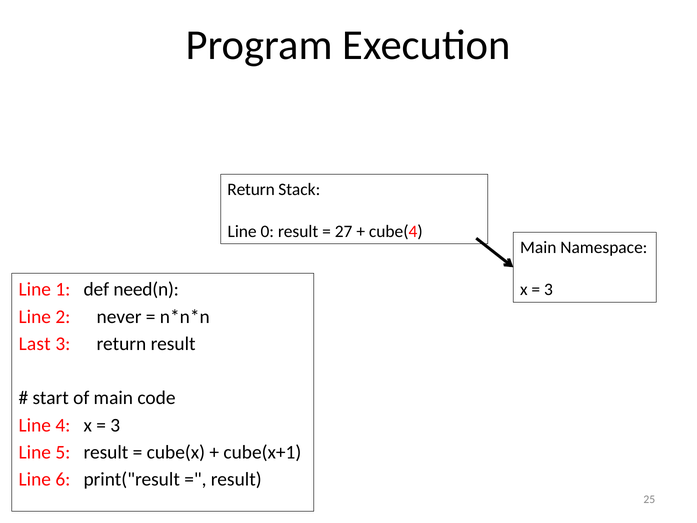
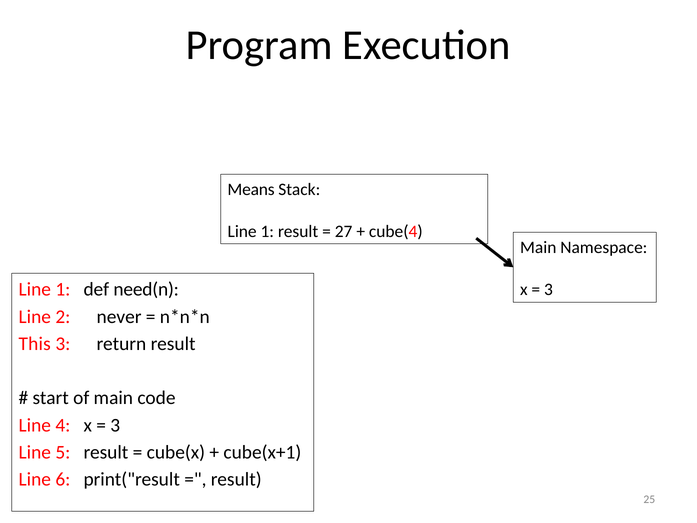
Return at (251, 189): Return -> Means
0 at (267, 231): 0 -> 1
Last: Last -> This
